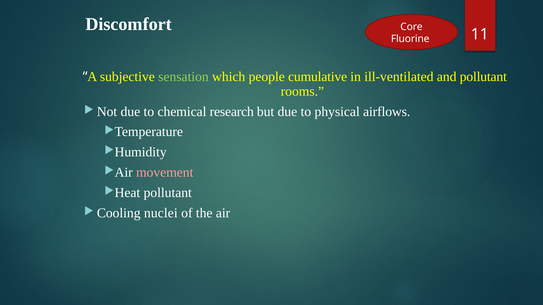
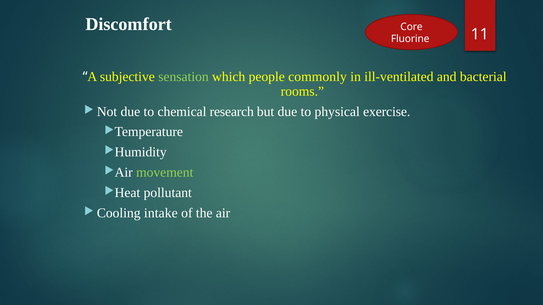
cumulative: cumulative -> commonly
and pollutant: pollutant -> bacterial
airflows: airflows -> exercise
movement colour: pink -> light green
nuclei: nuclei -> intake
